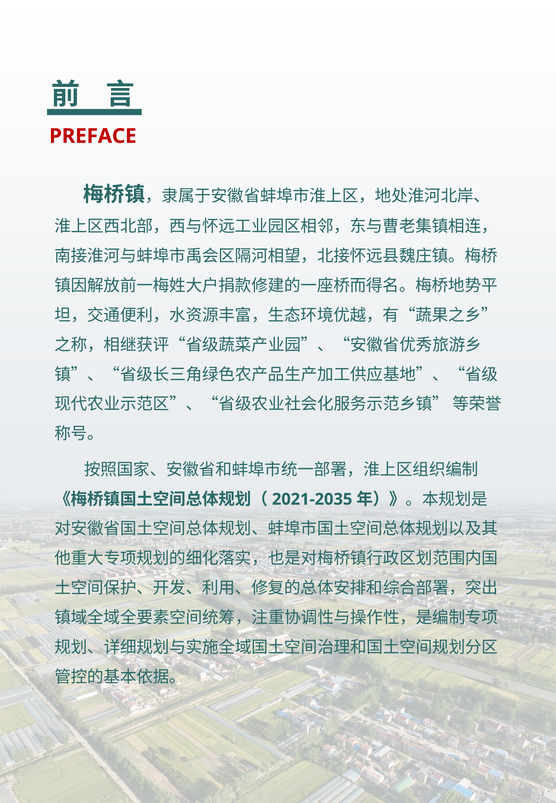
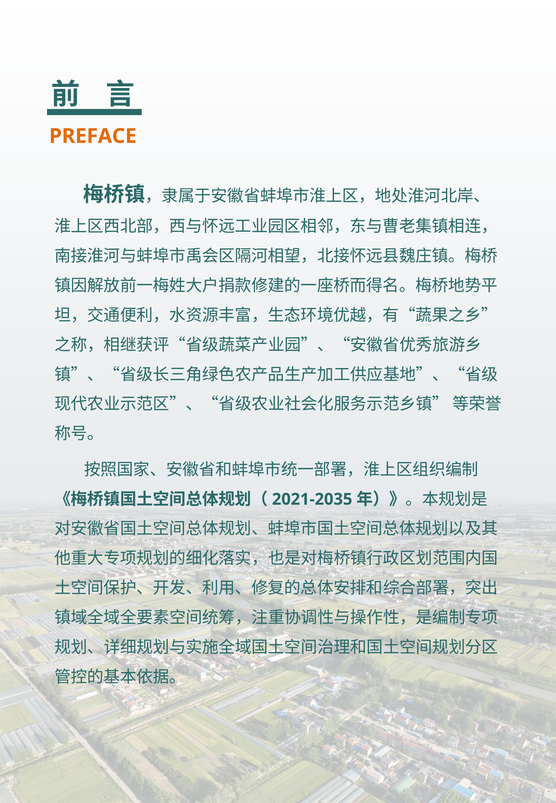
PREFACE colour: red -> orange
